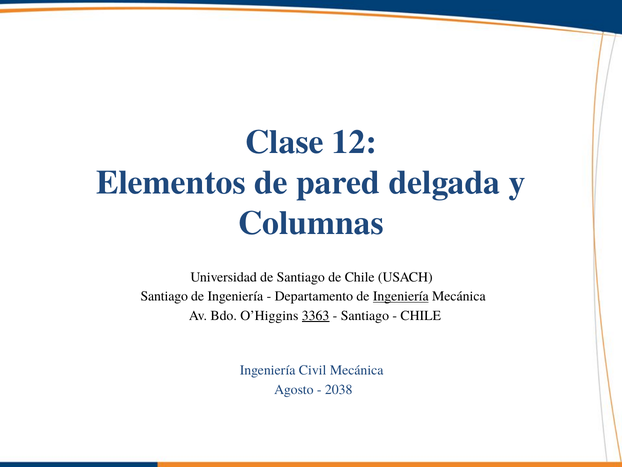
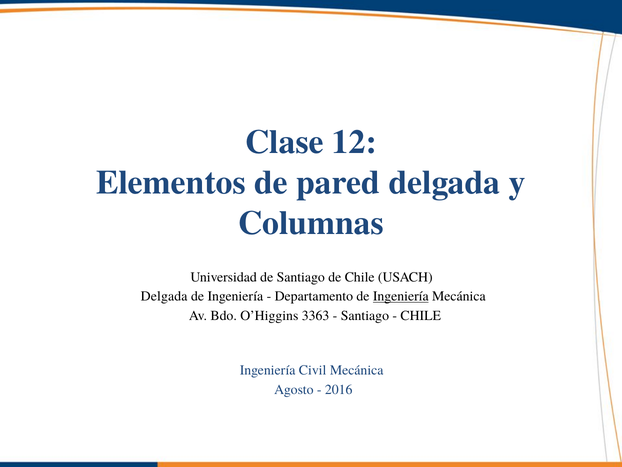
Santiago at (164, 296): Santiago -> Delgada
3363 underline: present -> none
2038: 2038 -> 2016
